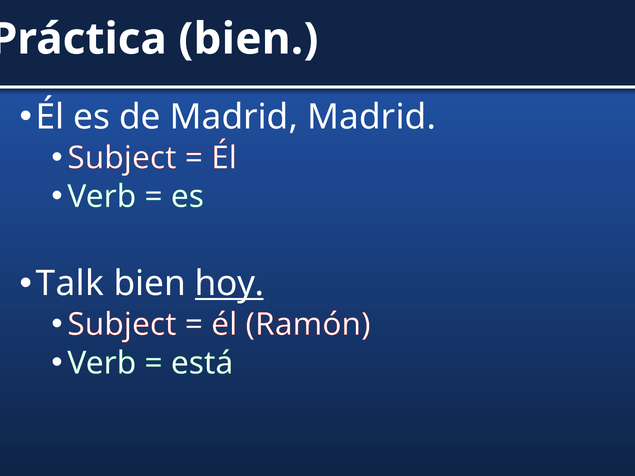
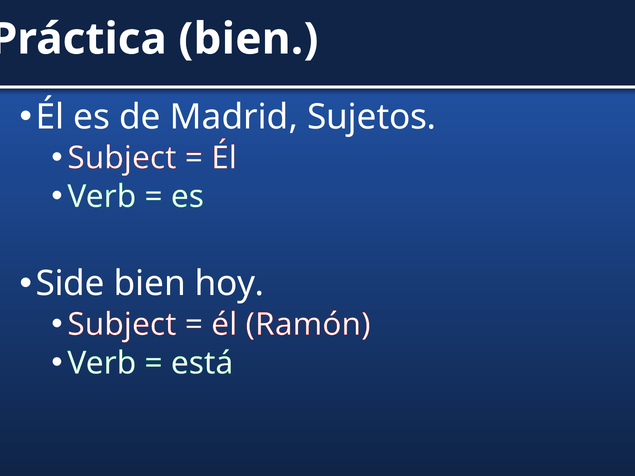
Madrid Madrid: Madrid -> Sujetos
Talk: Talk -> Side
hoy underline: present -> none
